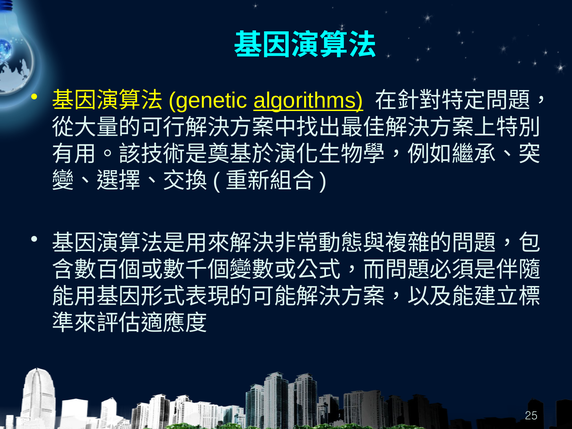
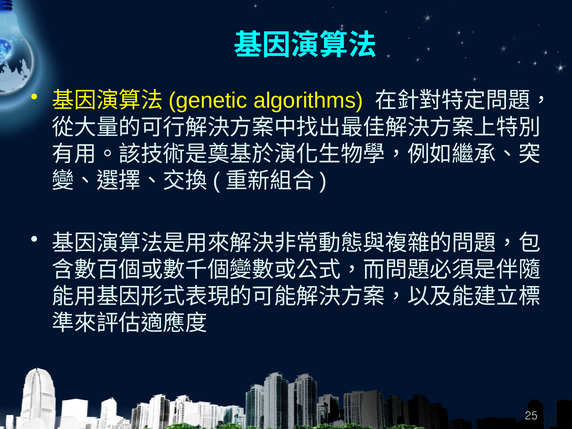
algorithms underline: present -> none
